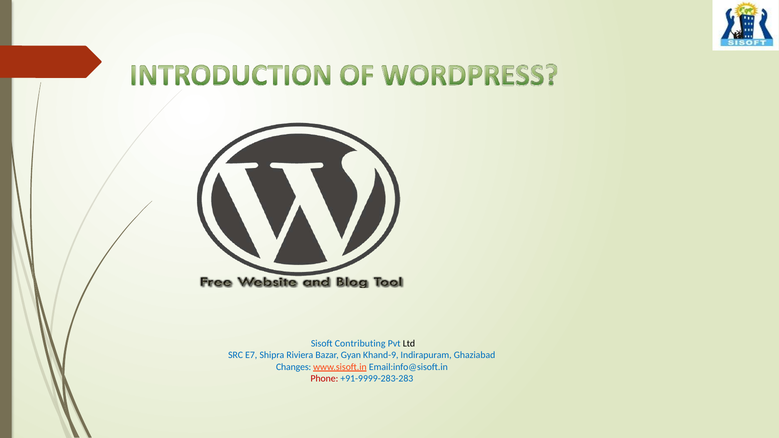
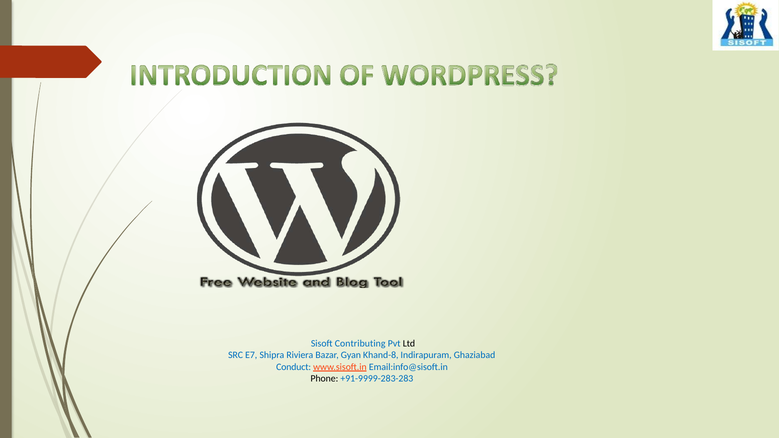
Khand-9: Khand-9 -> Khand-8
Changes: Changes -> Conduct
Phone colour: red -> black
